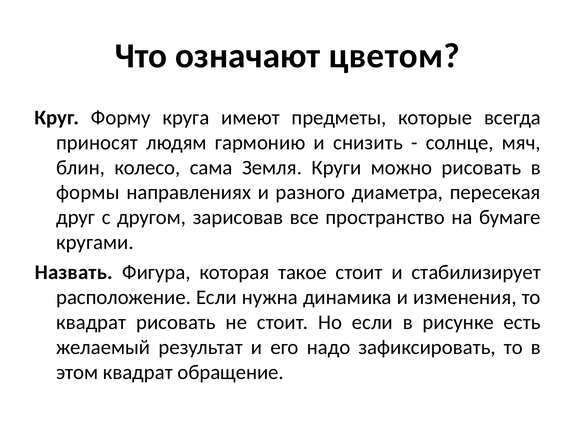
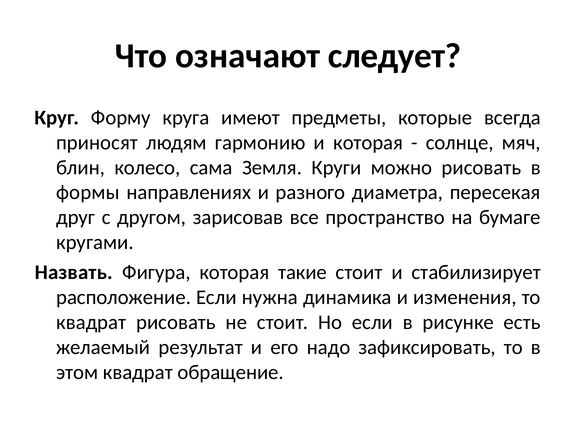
цветом: цветом -> следует
и снизить: снизить -> которая
такое: такое -> такие
